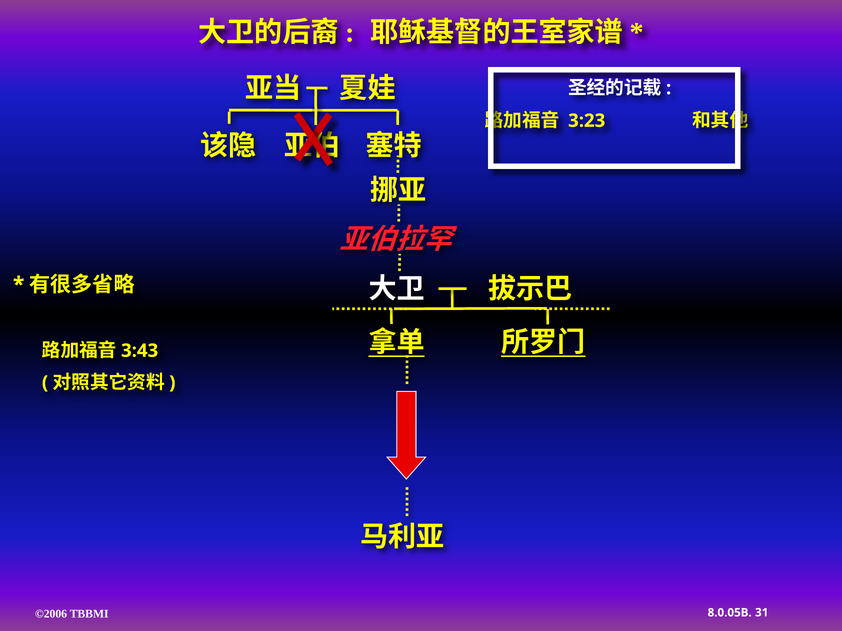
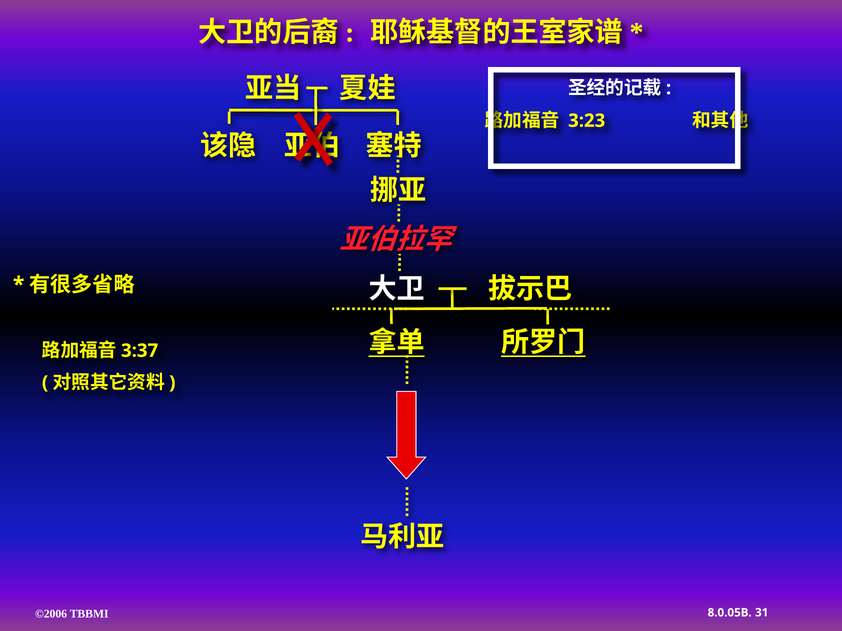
3:43: 3:43 -> 3:37
